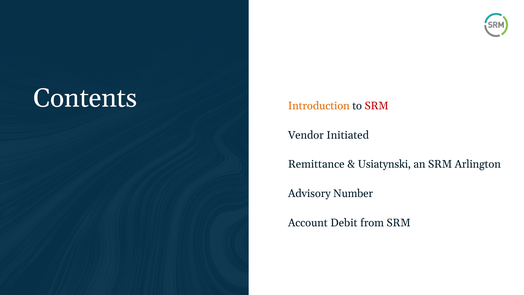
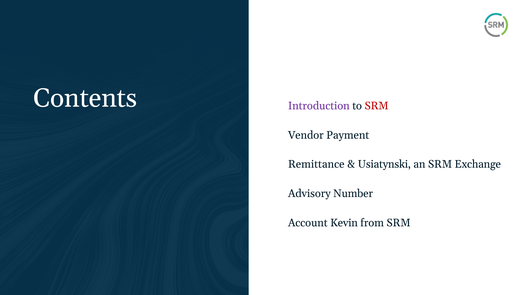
Introduction colour: orange -> purple
Initiated: Initiated -> Payment
Arlington: Arlington -> Exchange
Debit: Debit -> Kevin
